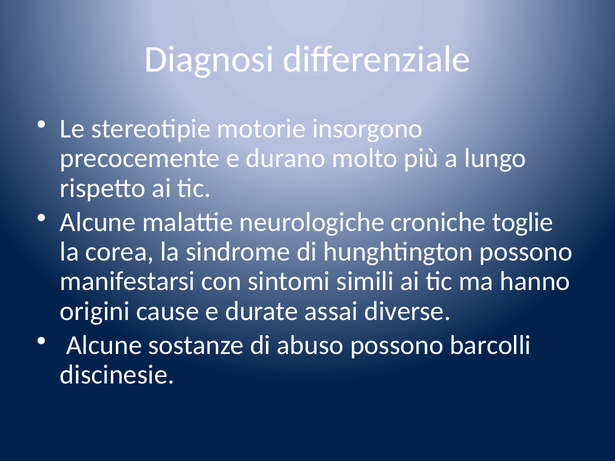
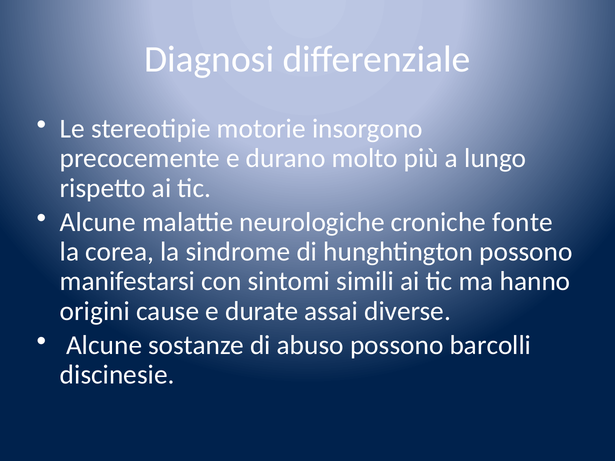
toglie: toglie -> fonte
